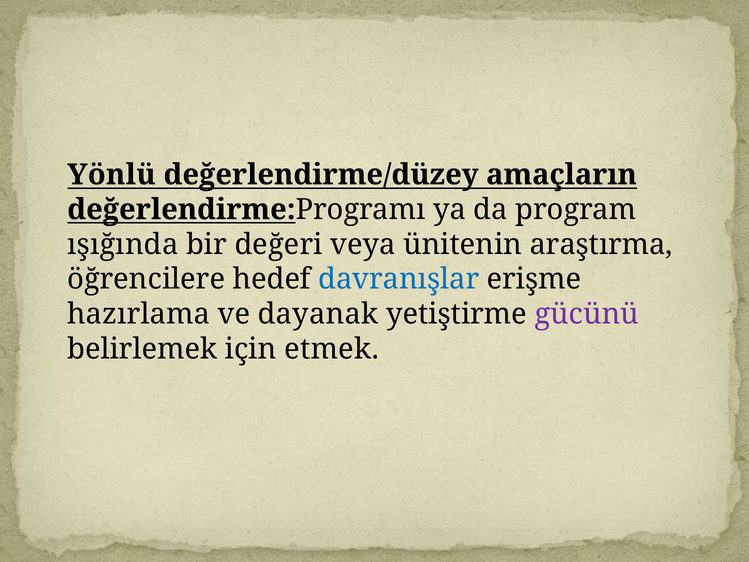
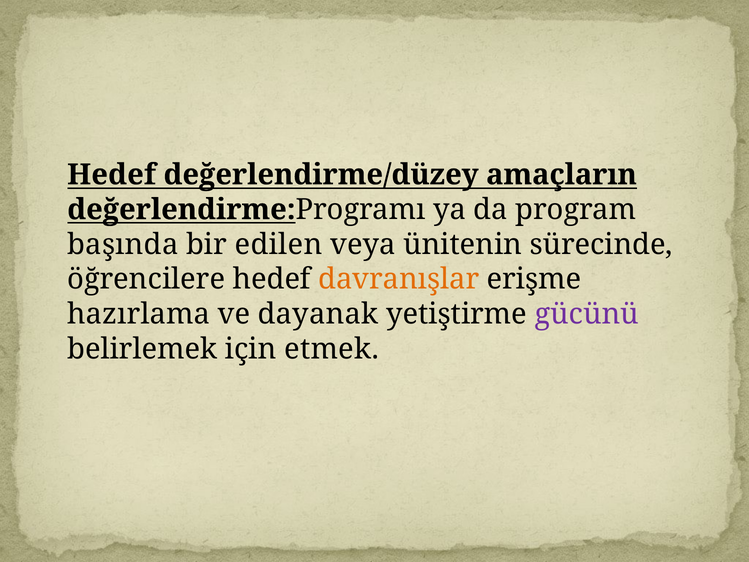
Yönlü at (112, 175): Yönlü -> Hedef
ışığında: ışığında -> başında
değeri: değeri -> edilen
araştırma: araştırma -> sürecinde
davranışlar colour: blue -> orange
